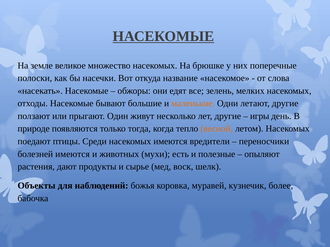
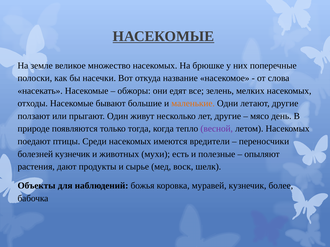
игры: игры -> мясо
весной colour: orange -> purple
болезней имеются: имеются -> кузнечик
